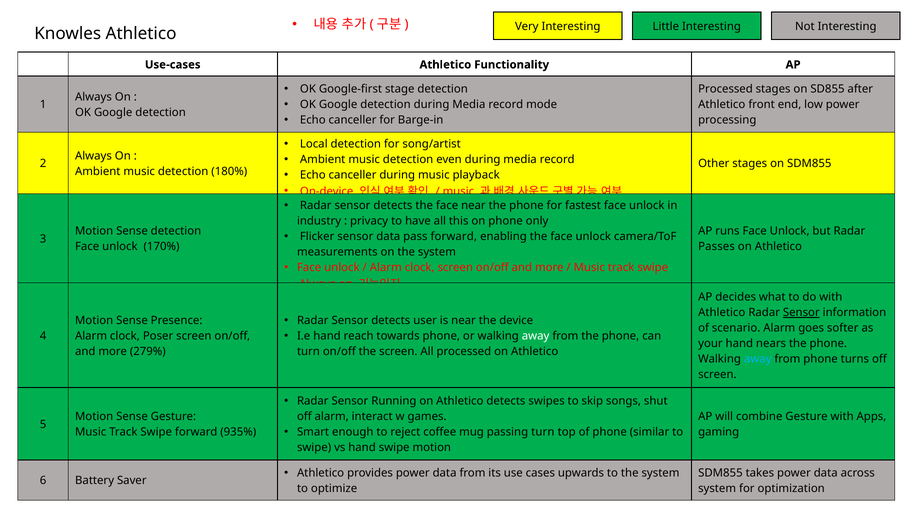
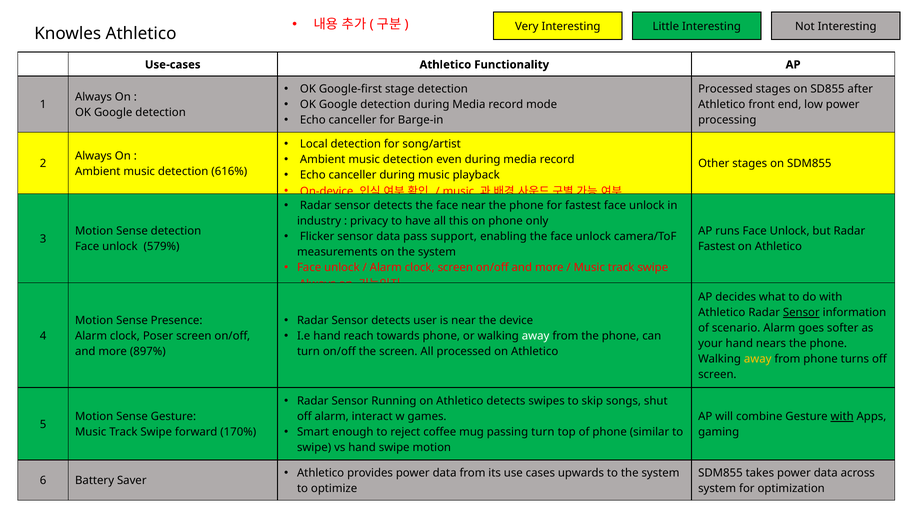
180%: 180% -> 616%
pass forward: forward -> support
170%: 170% -> 579%
Passes at (717, 247): Passes -> Fastest
279%: 279% -> 897%
away at (758, 359) colour: light blue -> yellow
with at (842, 417) underline: none -> present
935%: 935% -> 170%
